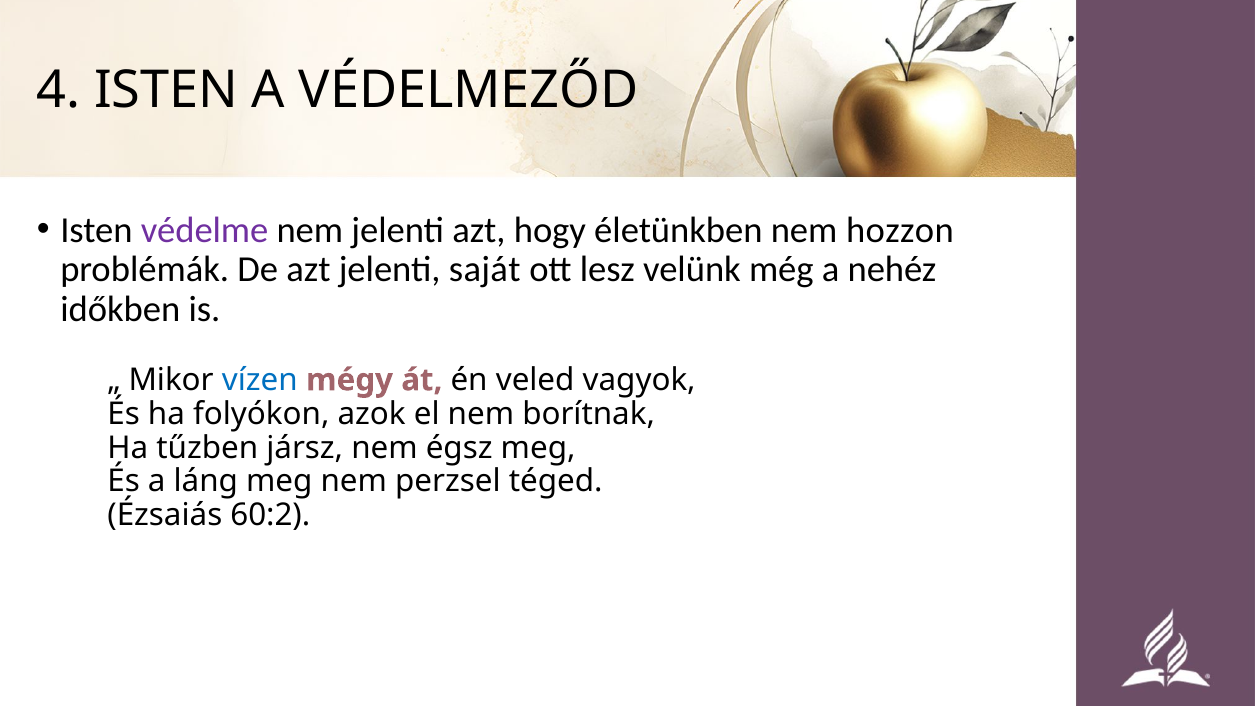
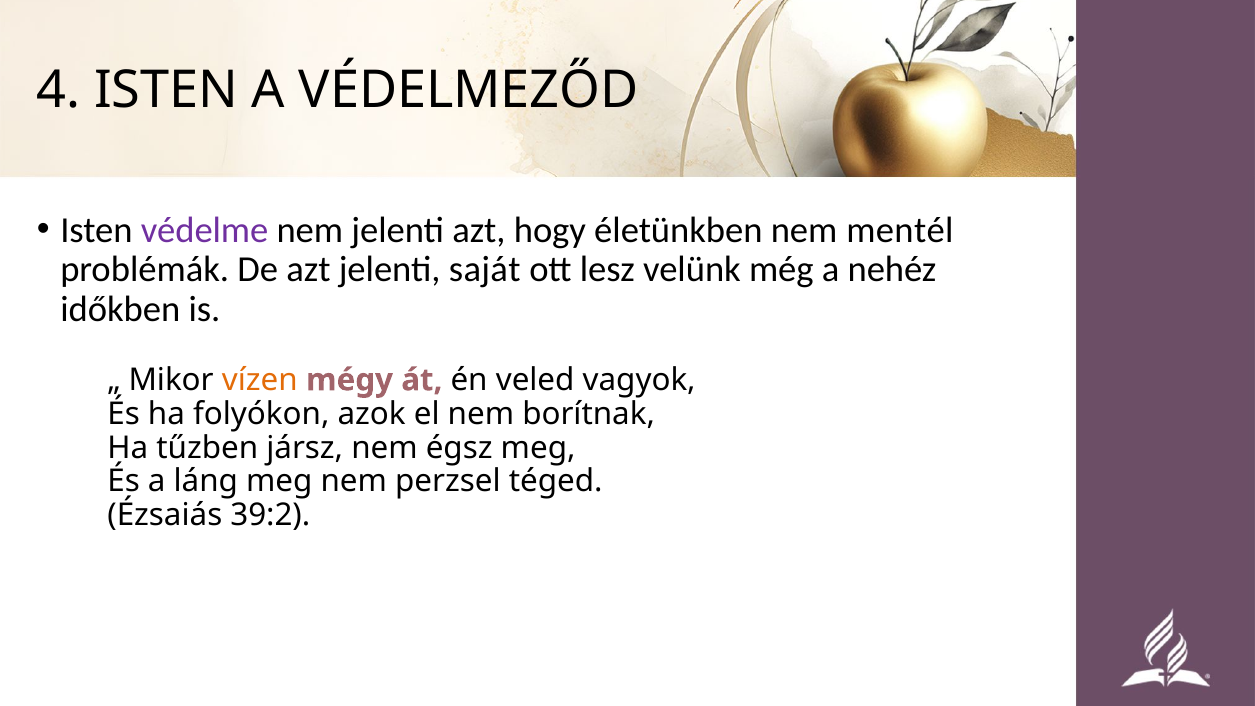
hozzon: hozzon -> mentél
vízen colour: blue -> orange
60:2: 60:2 -> 39:2
